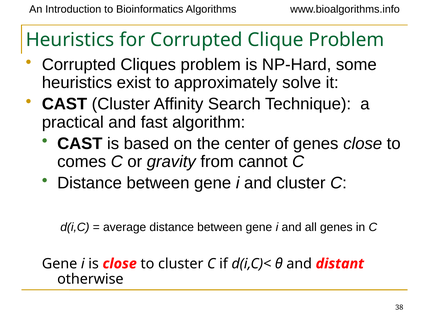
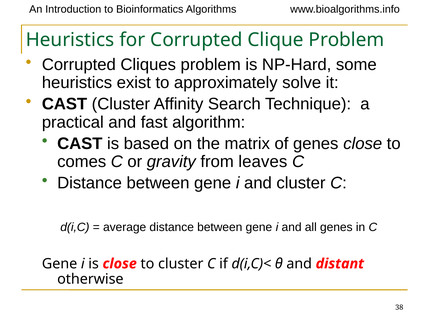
center: center -> matrix
cannot: cannot -> leaves
